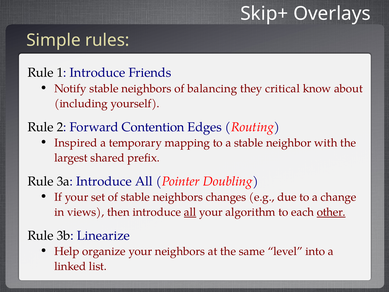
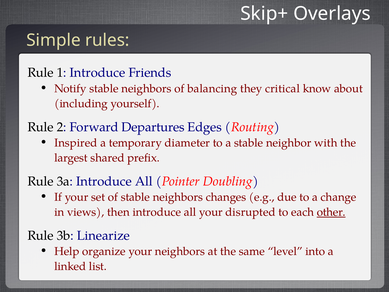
Contention: Contention -> Departures
mapping: mapping -> diameter
all at (190, 212) underline: present -> none
algorithm: algorithm -> disrupted
